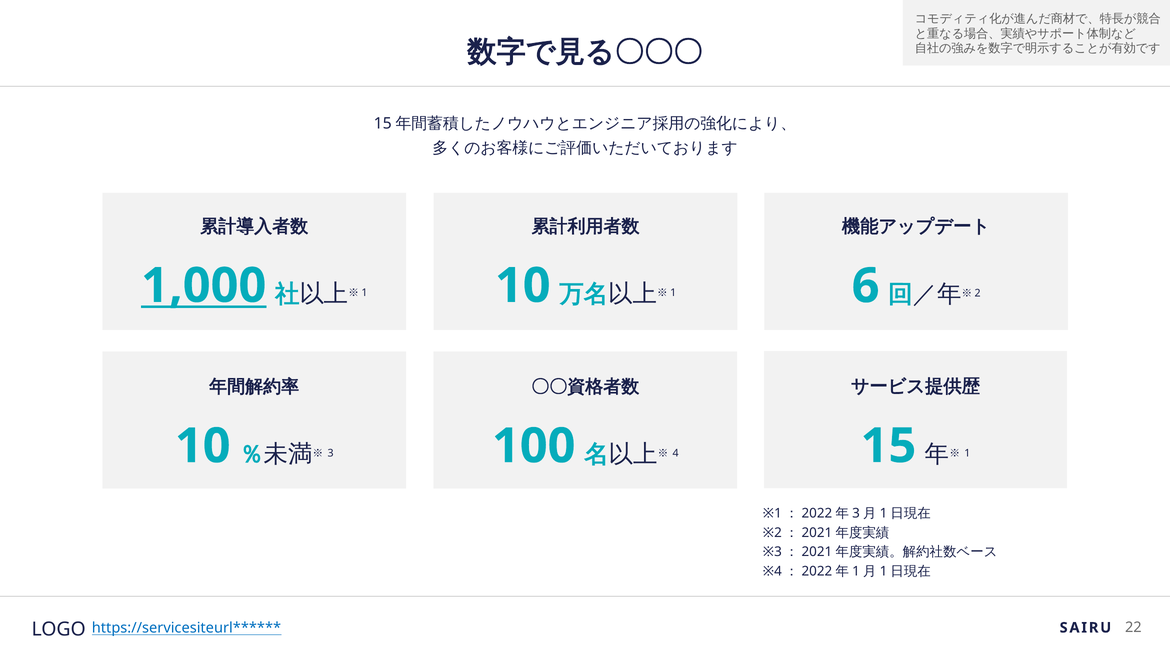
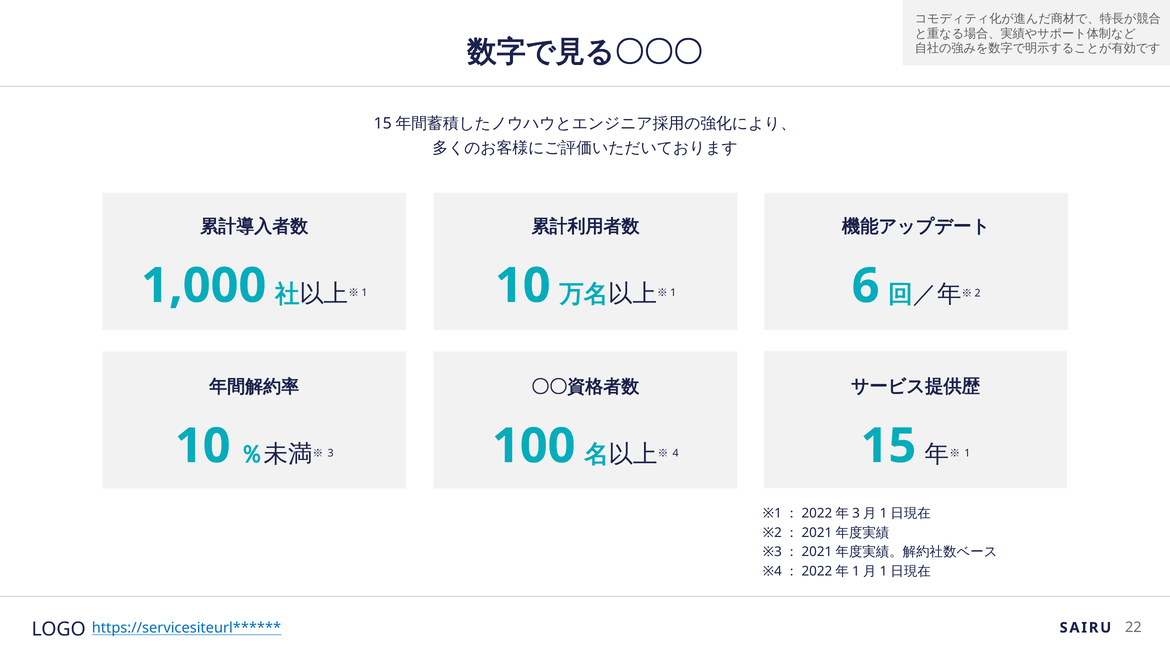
1,000 underline: present -> none
